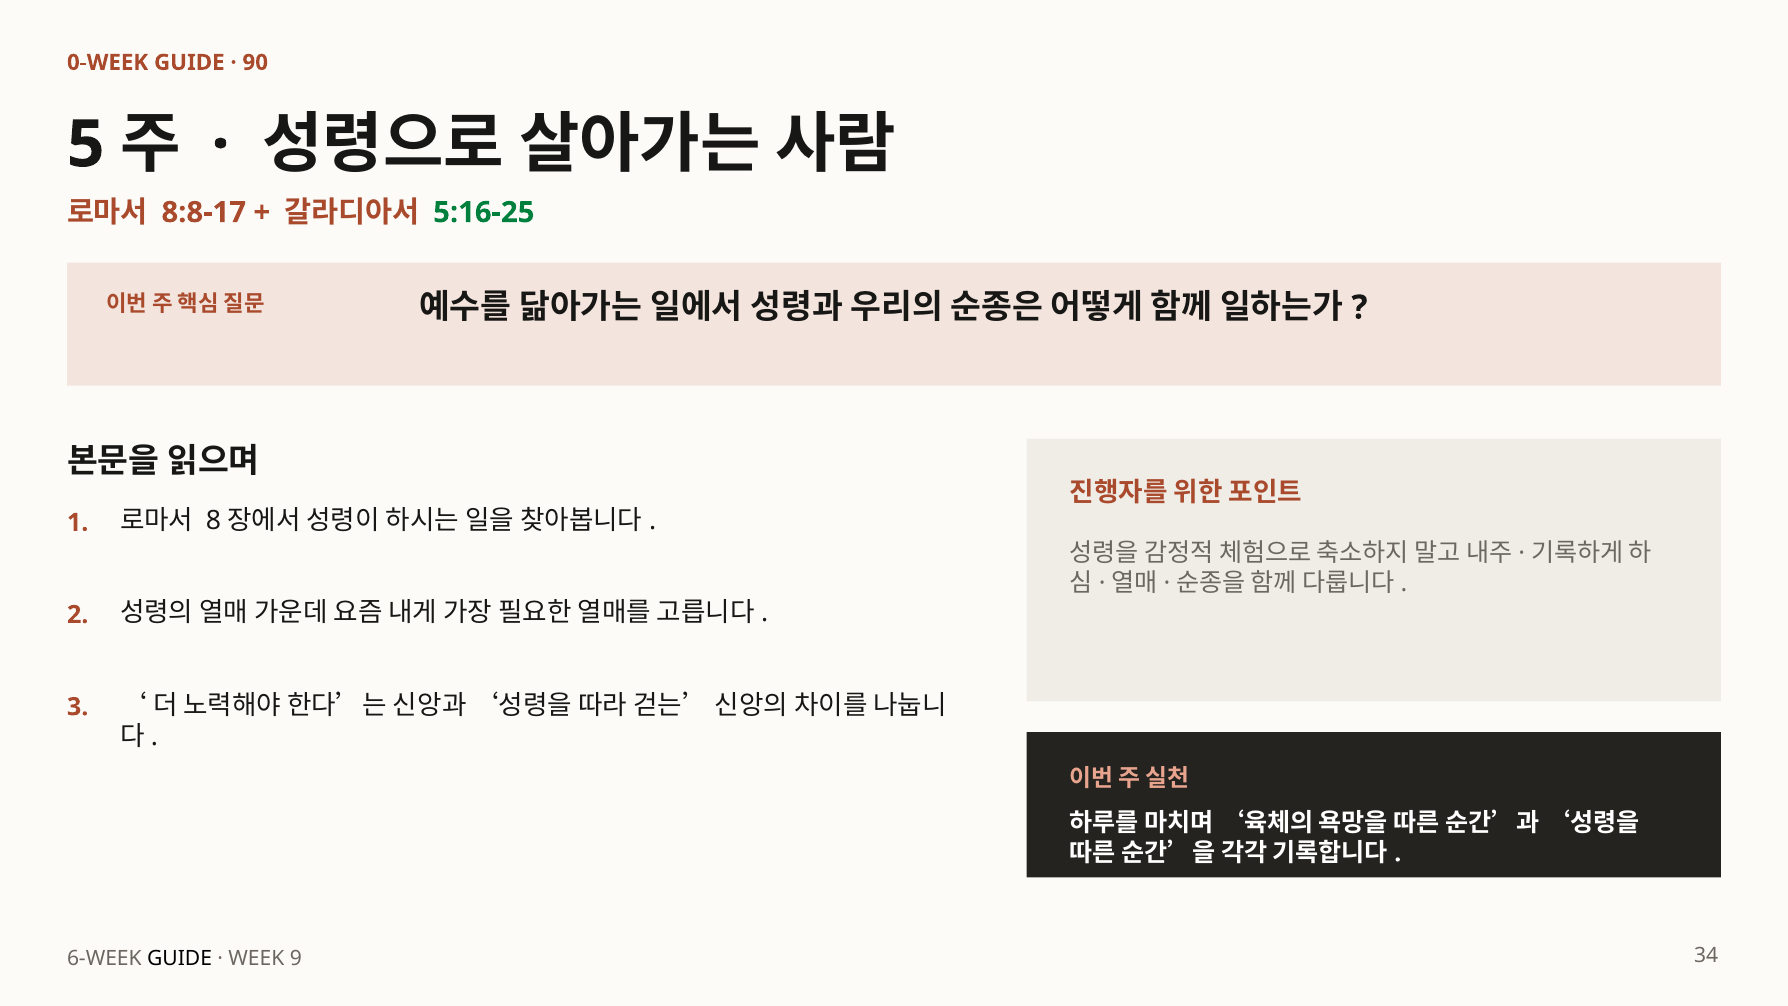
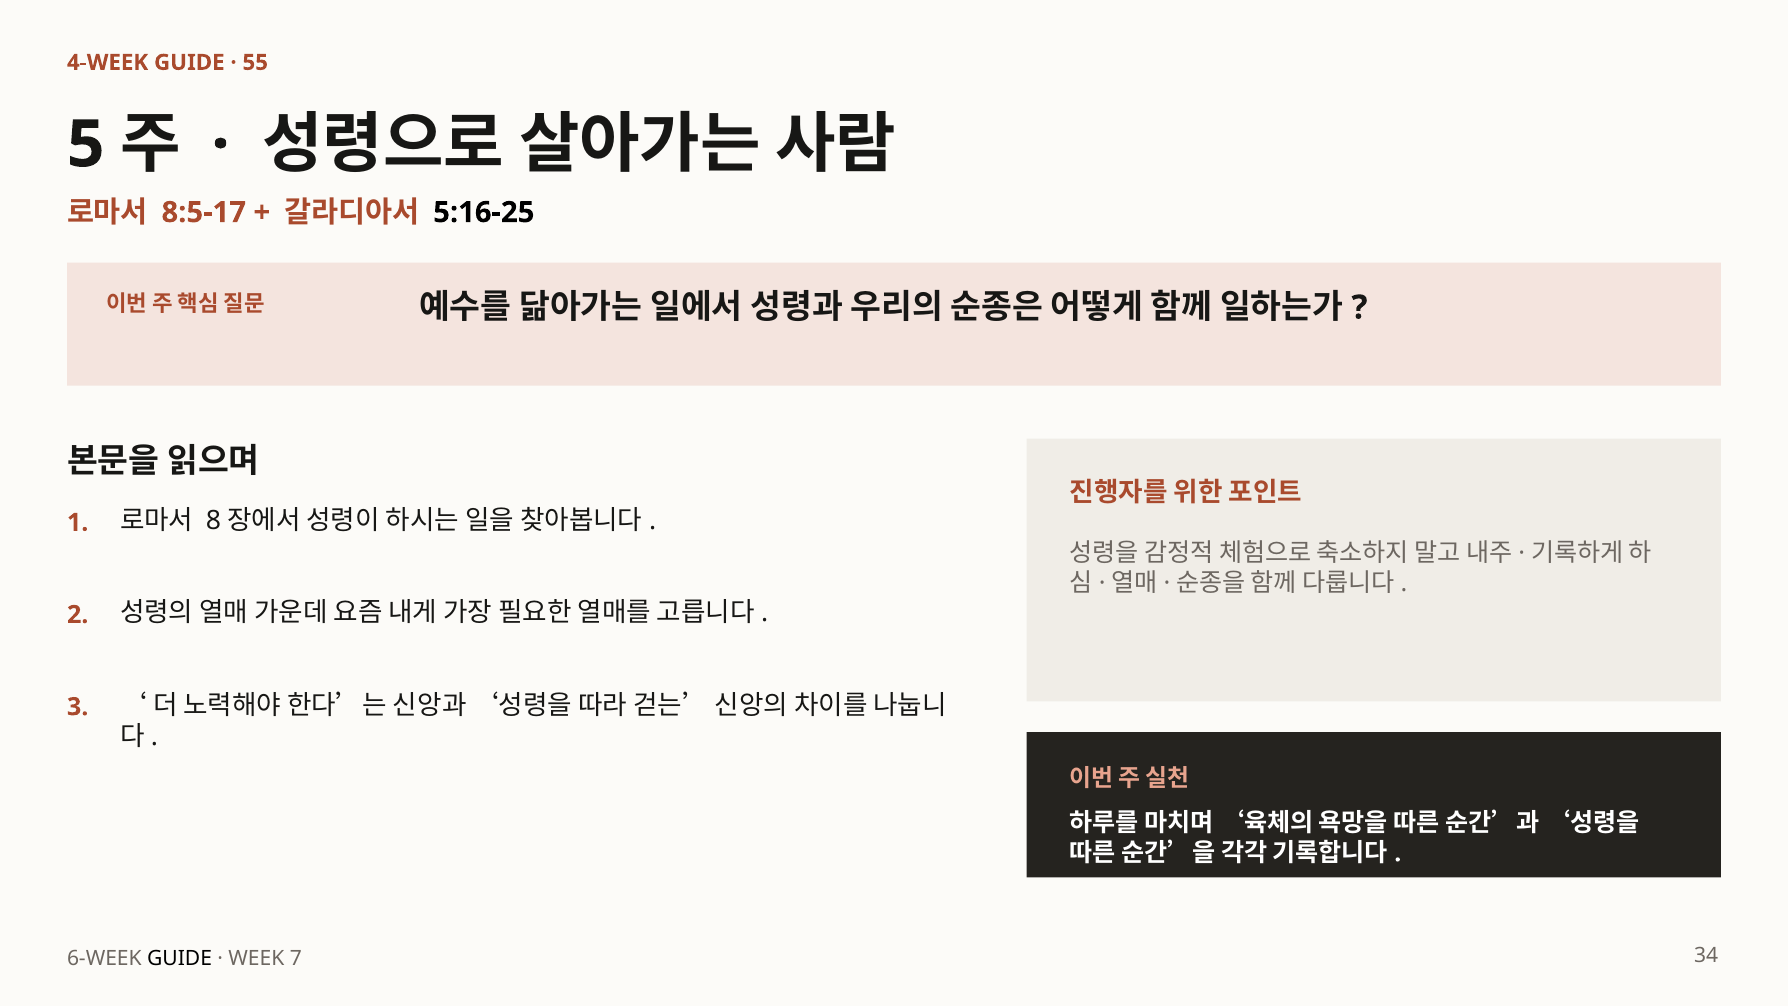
0-WEEK: 0-WEEK -> 4-WEEK
90: 90 -> 55
8:8-17: 8:8-17 -> 8:5-17
5:16-25 colour: green -> black
9: 9 -> 7
